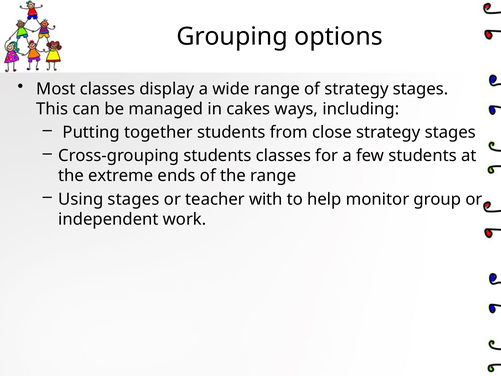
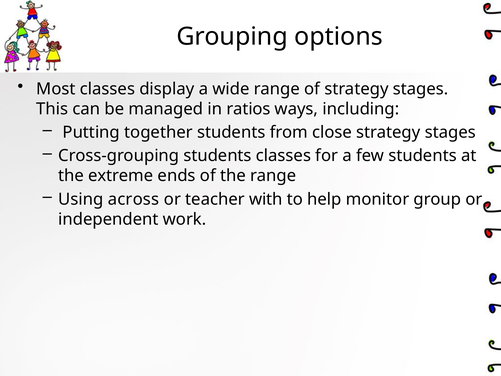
cakes: cakes -> ratios
Using stages: stages -> across
